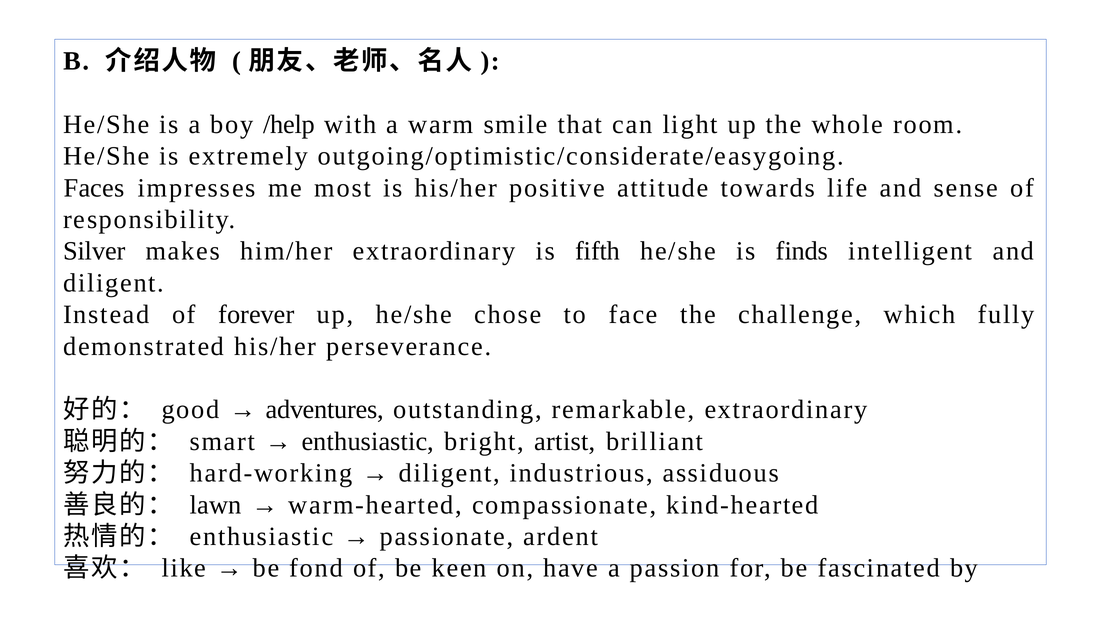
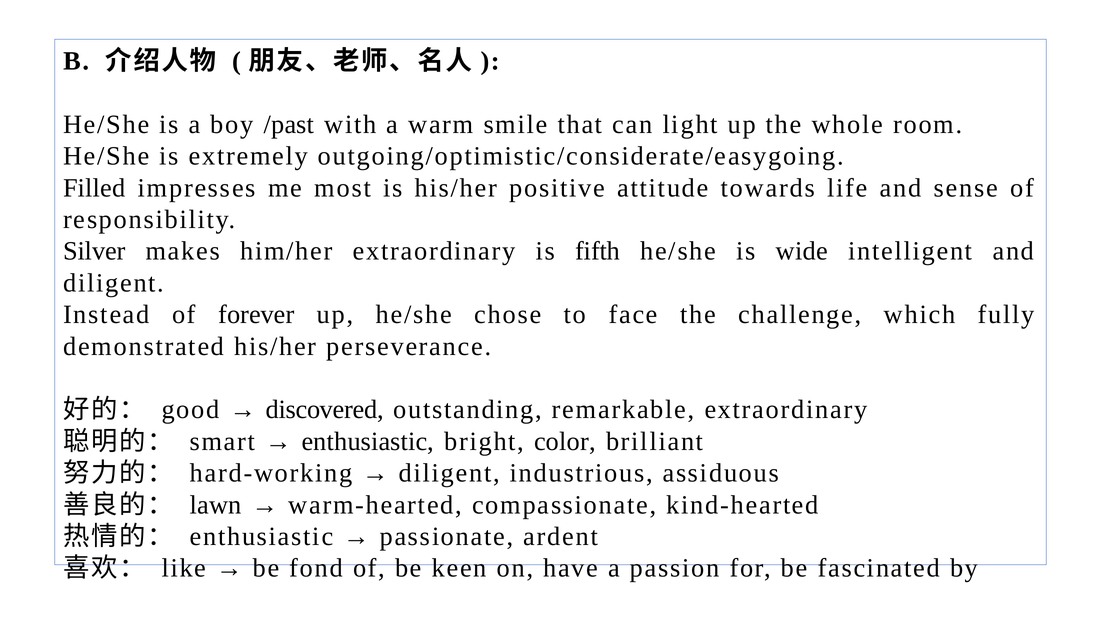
/help: /help -> /past
Faces: Faces -> Filled
finds: finds -> wide
adventures: adventures -> discovered
artist: artist -> color
